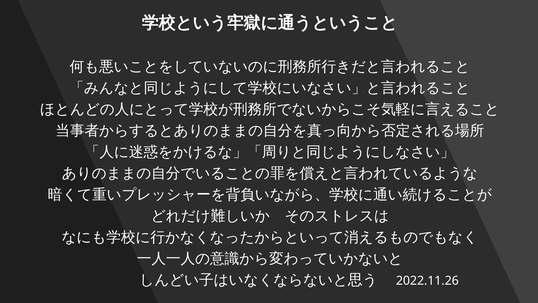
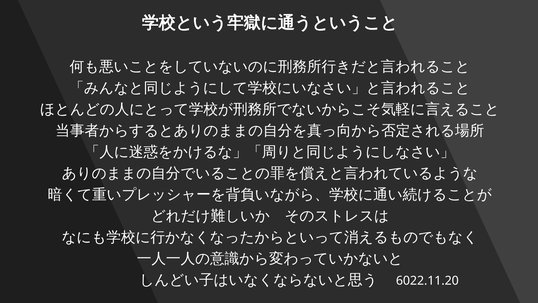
2022.11.26: 2022.11.26 -> 6022.11.20
